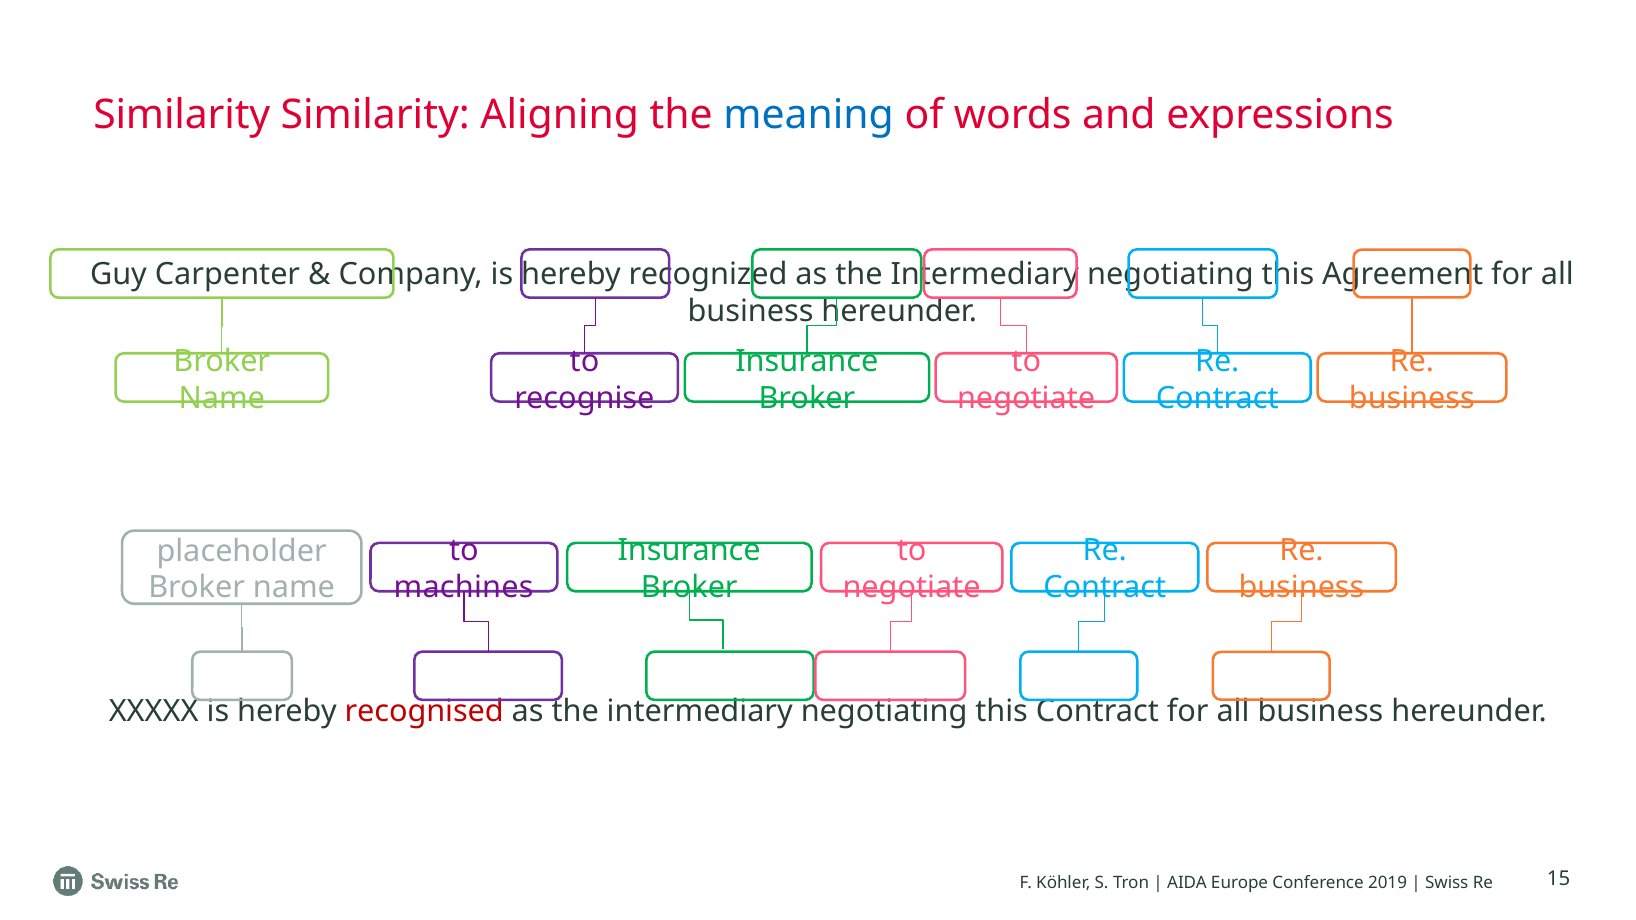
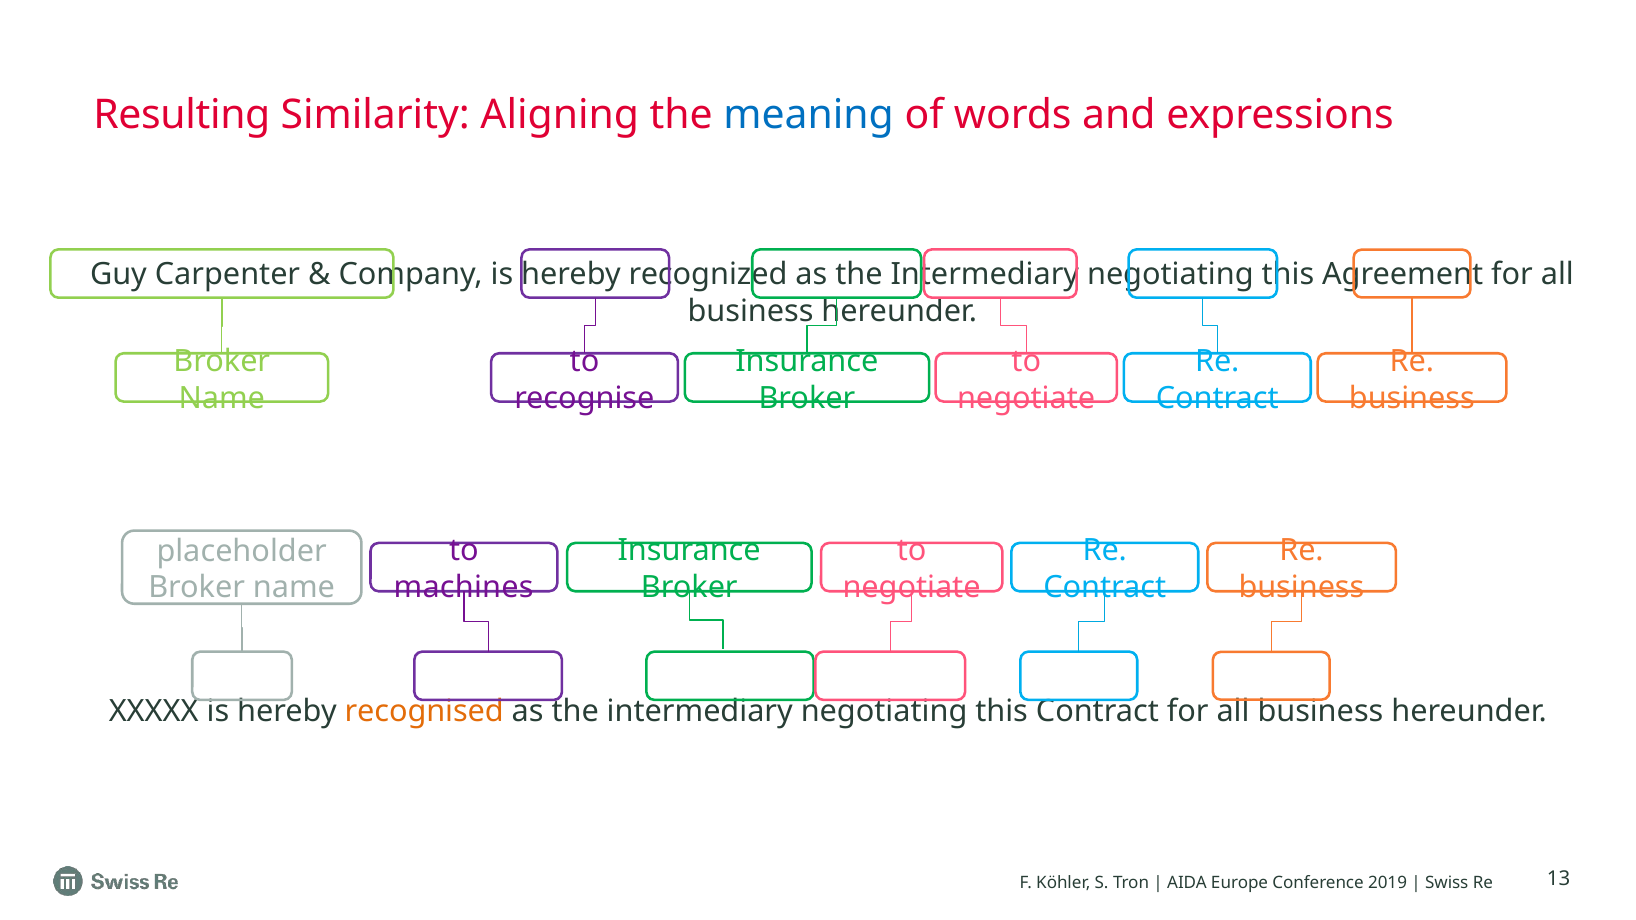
Similarity at (182, 115): Similarity -> Resulting
recognised colour: red -> orange
15: 15 -> 13
